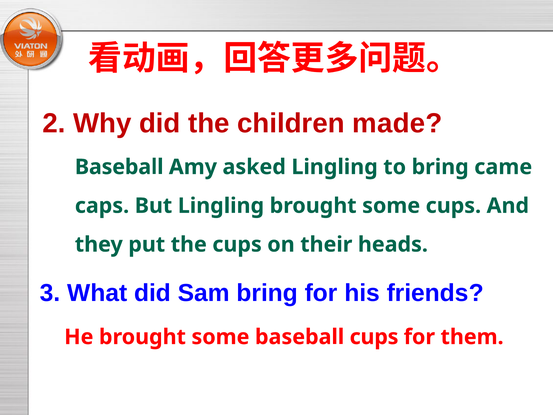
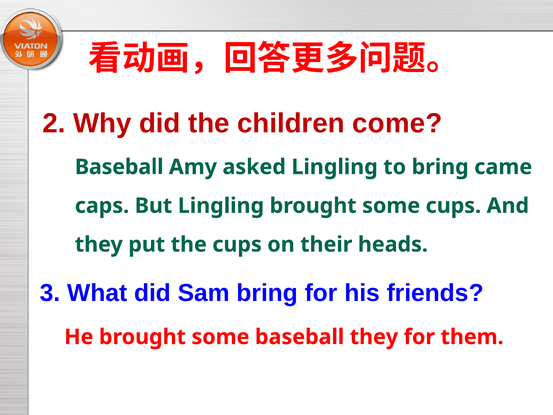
made: made -> come
baseball cups: cups -> they
